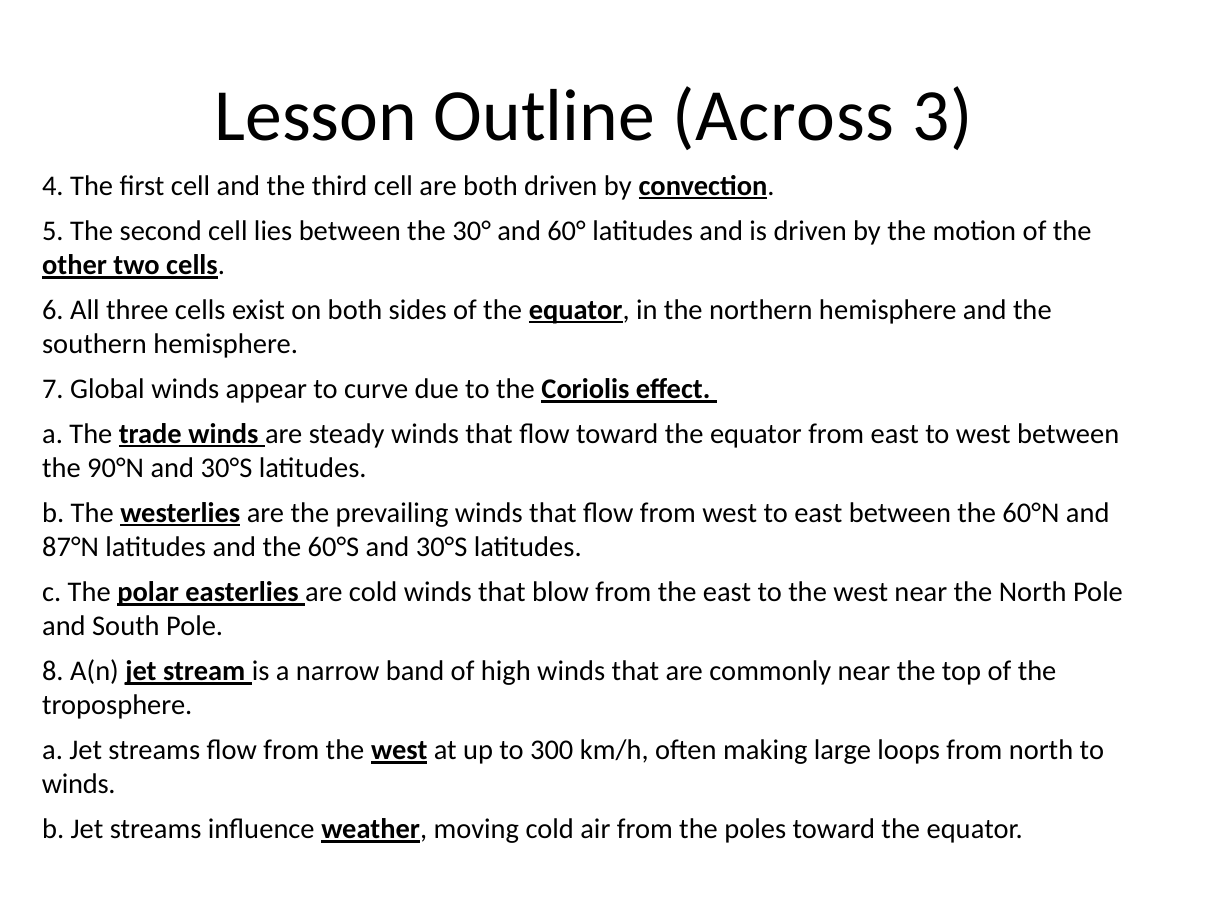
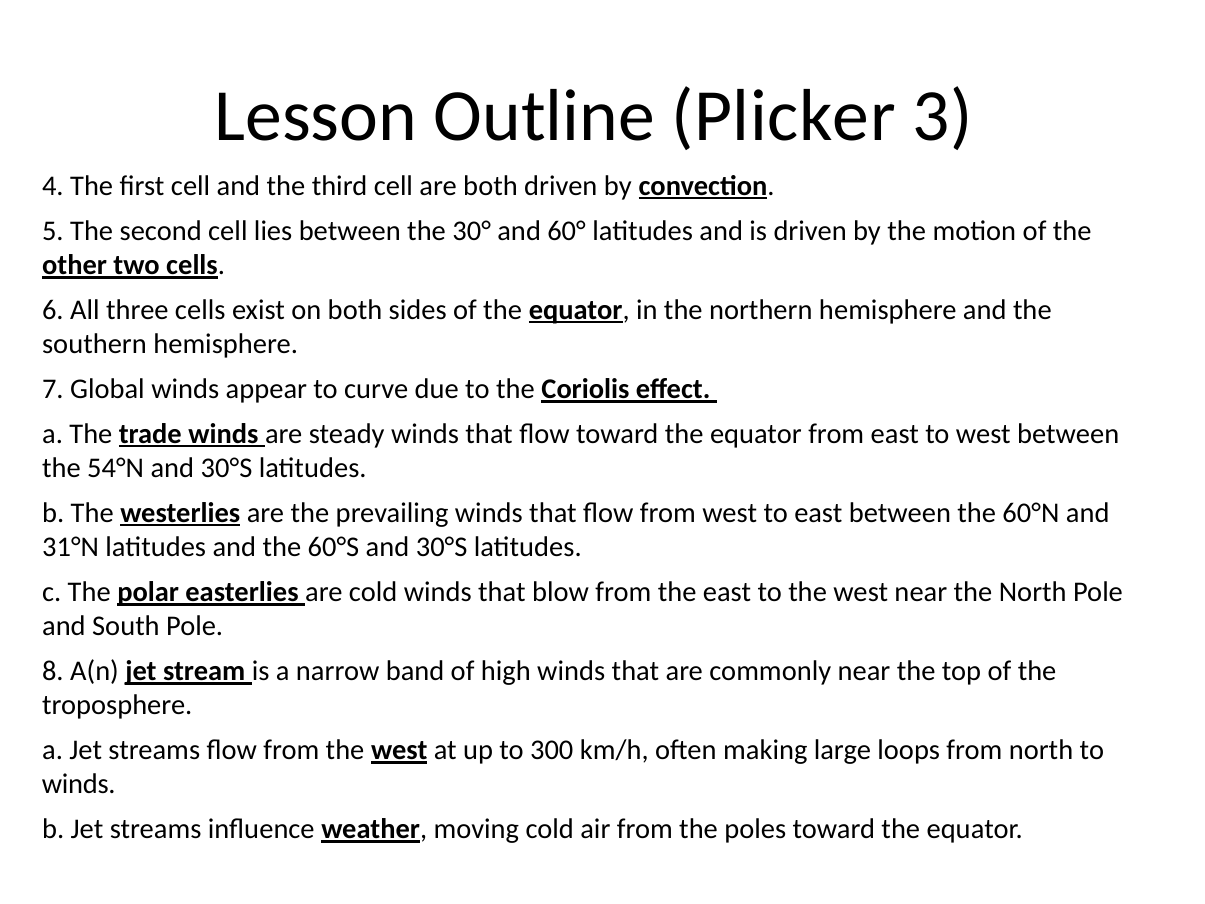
Across: Across -> Plicker
90°N: 90°N -> 54°N
87°N: 87°N -> 31°N
